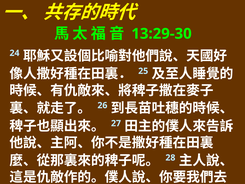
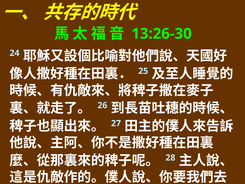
13:29-30: 13:29-30 -> 13:26-30
